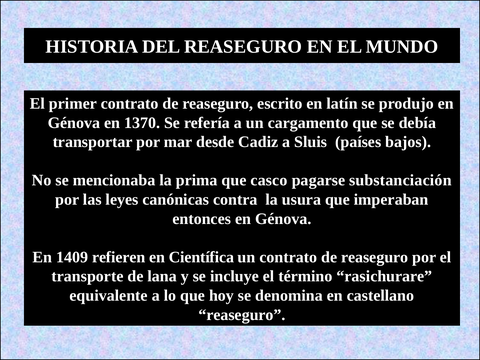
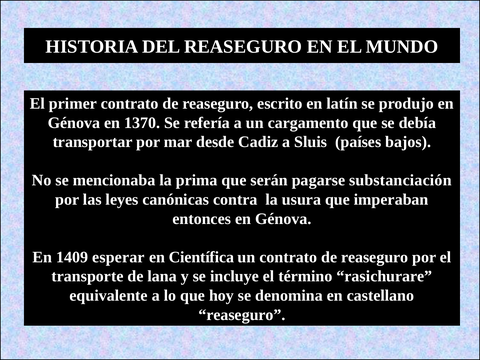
casco: casco -> serán
refieren: refieren -> esperar
